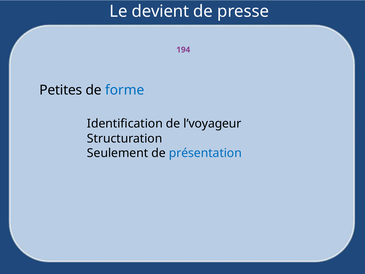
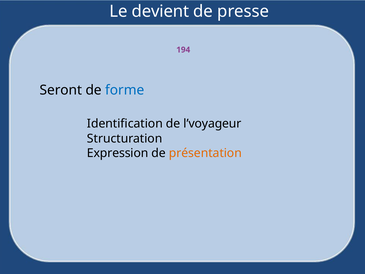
Petites: Petites -> Seront
Seulement: Seulement -> Expression
présentation colour: blue -> orange
